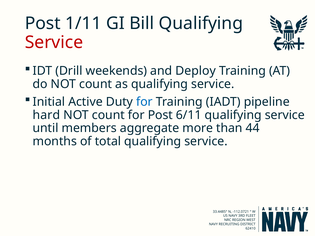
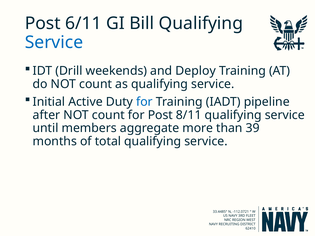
1/11: 1/11 -> 6/11
Service at (54, 42) colour: red -> blue
hard: hard -> after
6/11: 6/11 -> 8/11
44: 44 -> 39
